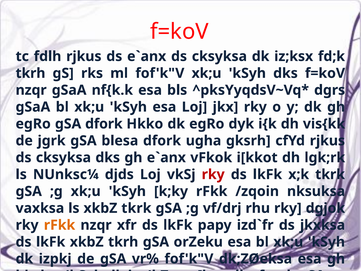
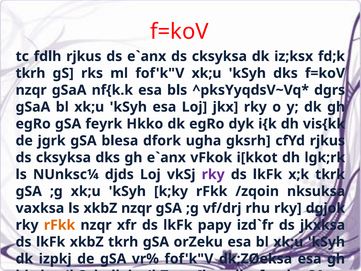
gSA dfork: dfork -> feyrk
rky at (213, 174) colour: red -> purple
xkbZ tkrk: tkrk -> nzqr
